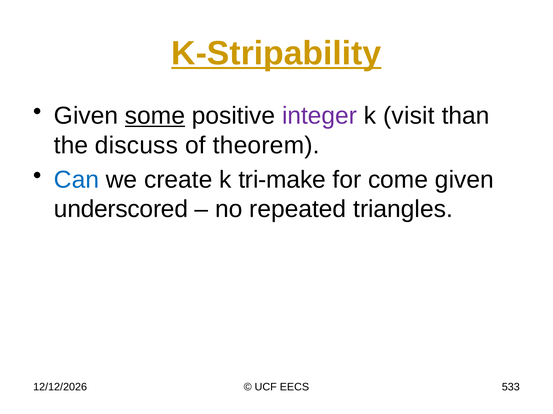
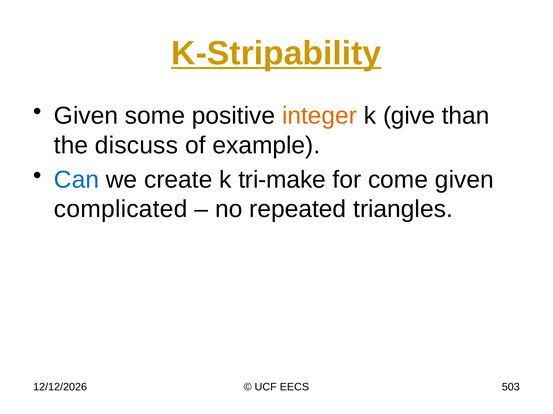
some underline: present -> none
integer colour: purple -> orange
visit: visit -> give
theorem: theorem -> example
underscored: underscored -> complicated
533: 533 -> 503
